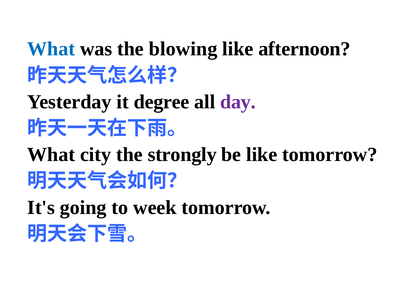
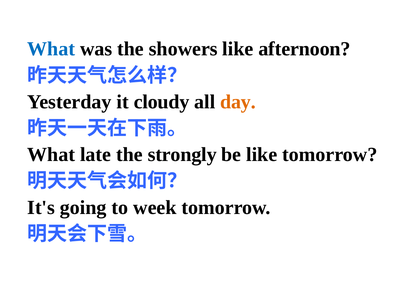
blowing: blowing -> showers
degree: degree -> cloudy
day colour: purple -> orange
city: city -> late
